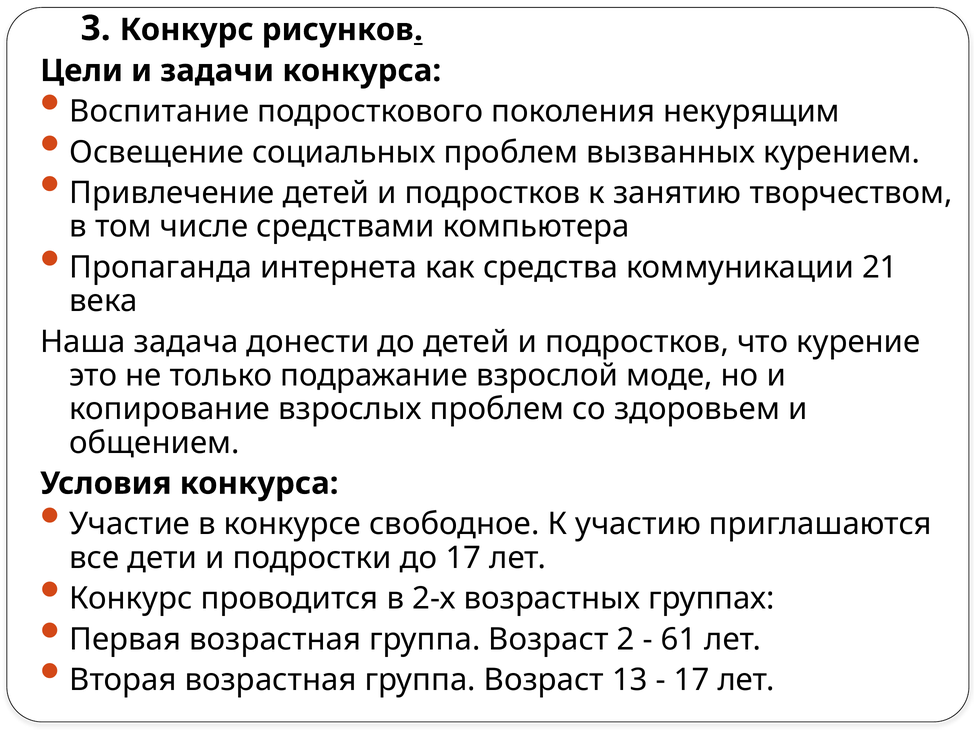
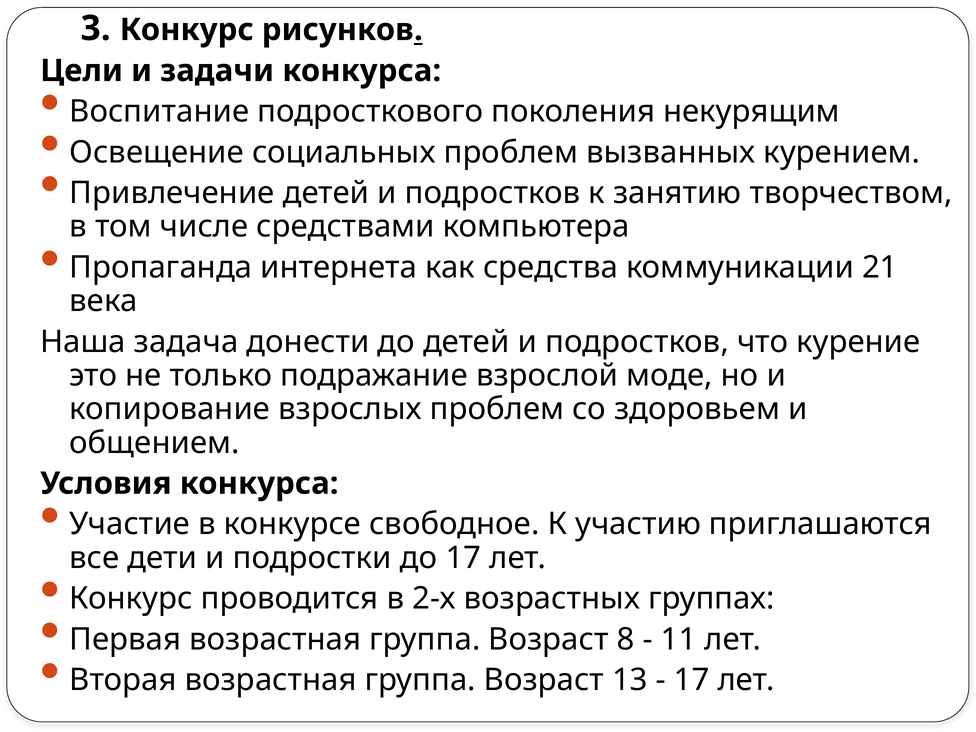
2: 2 -> 8
61: 61 -> 11
